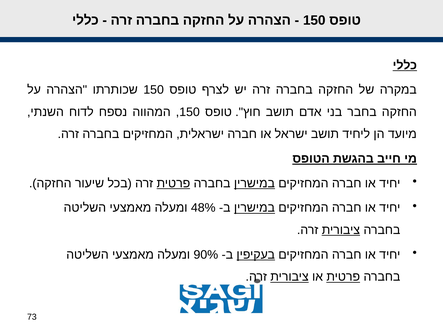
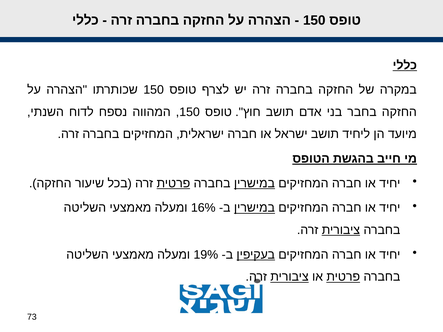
48%: 48% -> 16%
90%: 90% -> 19%
